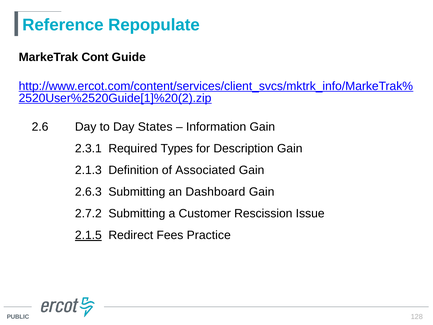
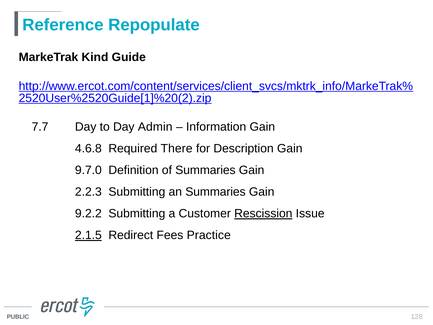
Cont: Cont -> Kind
2.6: 2.6 -> 7.7
States: States -> Admin
2.3.1: 2.3.1 -> 4.6.8
Types: Types -> There
2.1.3: 2.1.3 -> 9.7.0
of Associated: Associated -> Summaries
2.6.3: 2.6.3 -> 2.2.3
an Dashboard: Dashboard -> Summaries
2.7.2: 2.7.2 -> 9.2.2
Rescission underline: none -> present
